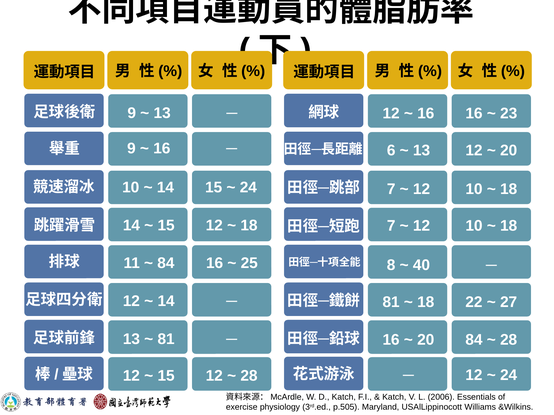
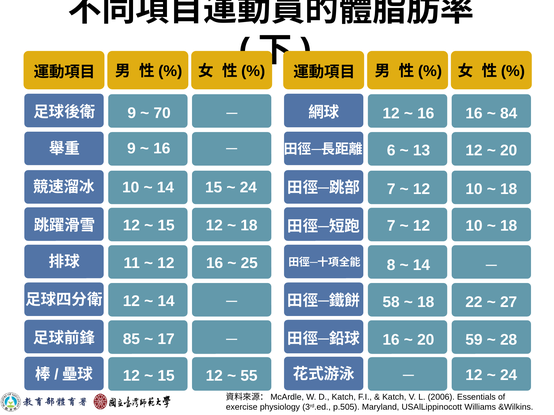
13 at (162, 113): 13 -> 70
23: 23 -> 84
14 at (131, 226): 14 -> 12
84 at (166, 263): 84 -> 12
40 at (421, 265): 40 -> 14
81 at (391, 302): 81 -> 58
13 at (131, 340): 13 -> 85
81 at (166, 340): 81 -> 17
20 84: 84 -> 59
28 at (249, 376): 28 -> 55
